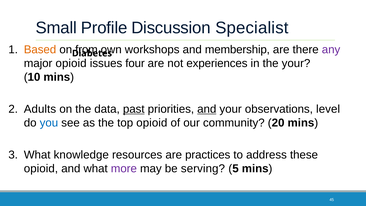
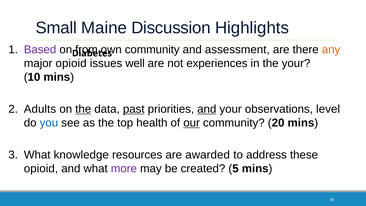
Profile: Profile -> Maine
Specialist: Specialist -> Highlights
Based colour: orange -> purple
own workshops: workshops -> community
membership: membership -> assessment
any colour: purple -> orange
four: four -> well
the at (83, 109) underline: none -> present
top opioid: opioid -> health
our underline: none -> present
practices: practices -> awarded
serving: serving -> created
